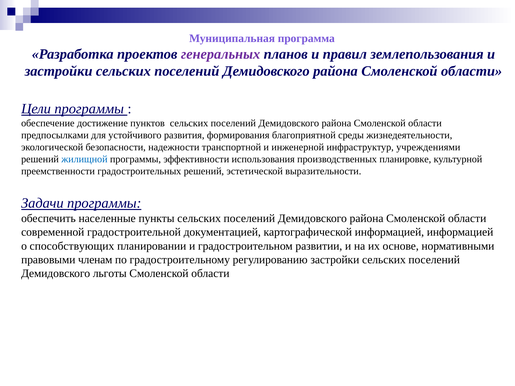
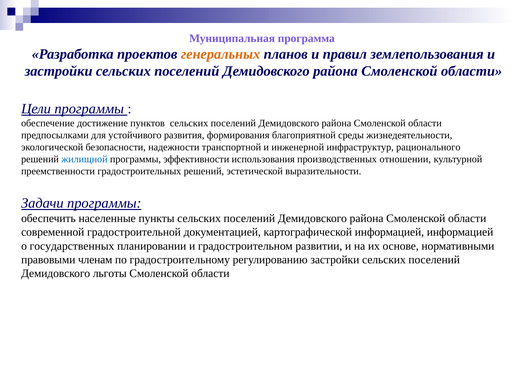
генеральных colour: purple -> orange
учреждениями: учреждениями -> рационального
планировке: планировке -> отношении
способствующих: способствующих -> государственных
